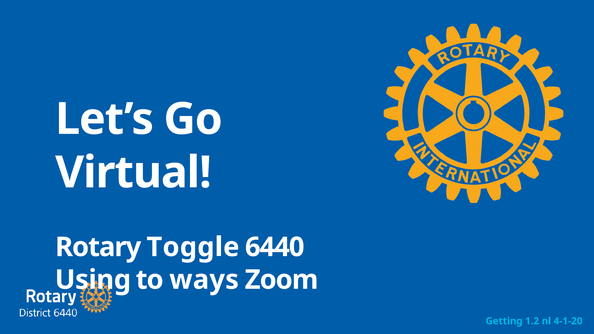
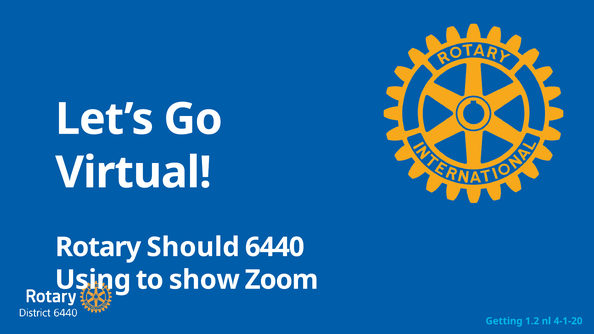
Toggle: Toggle -> Should
ways: ways -> show
